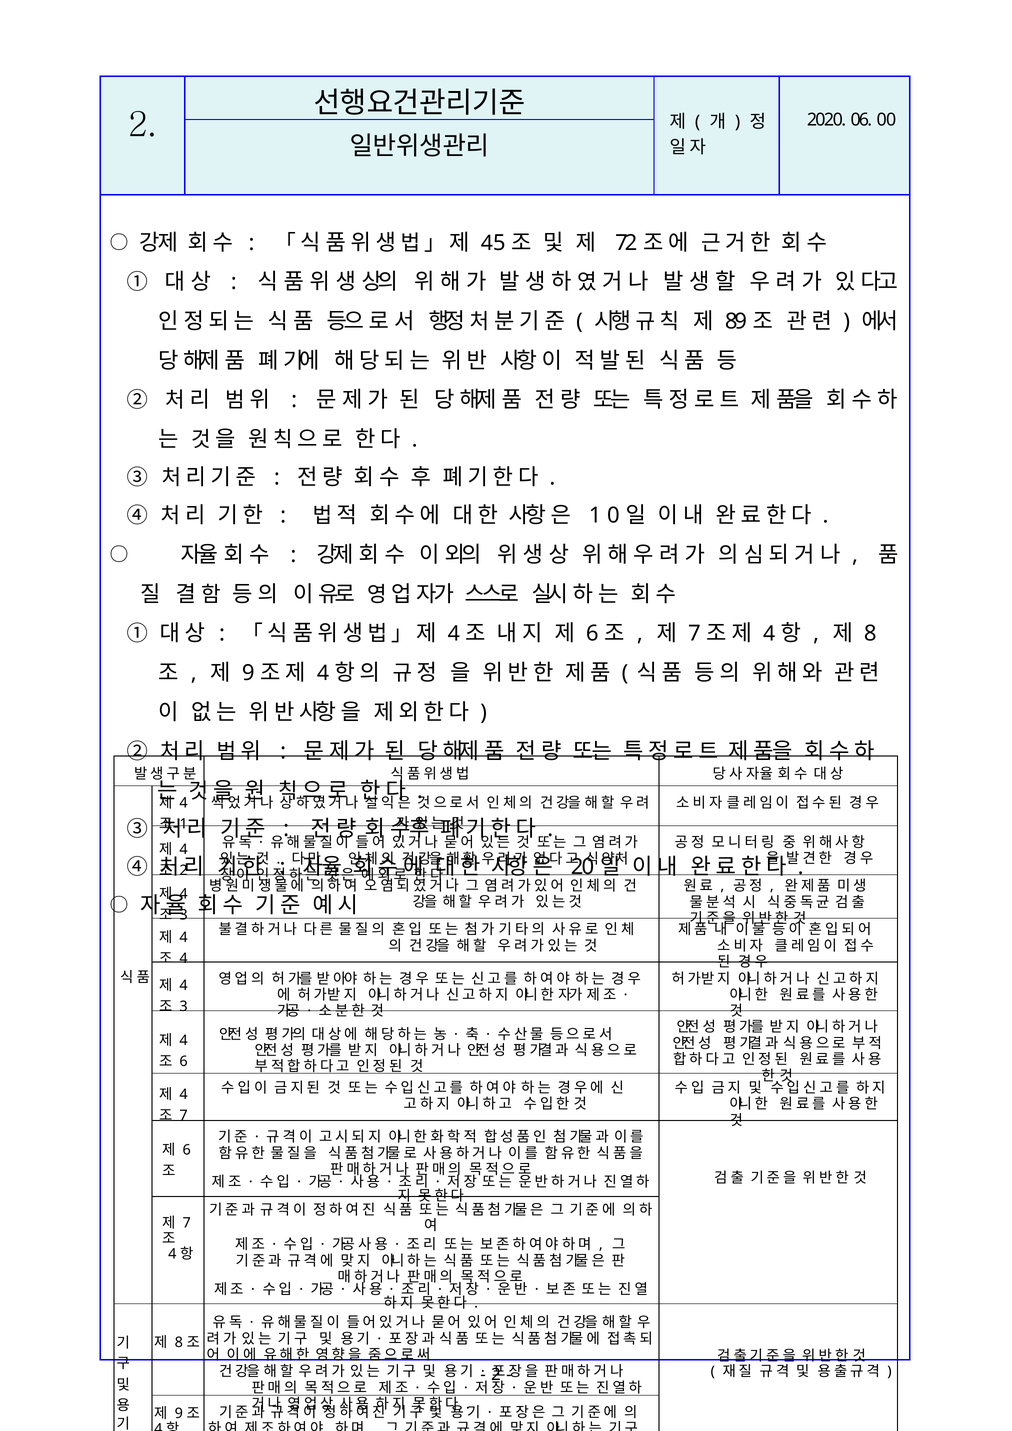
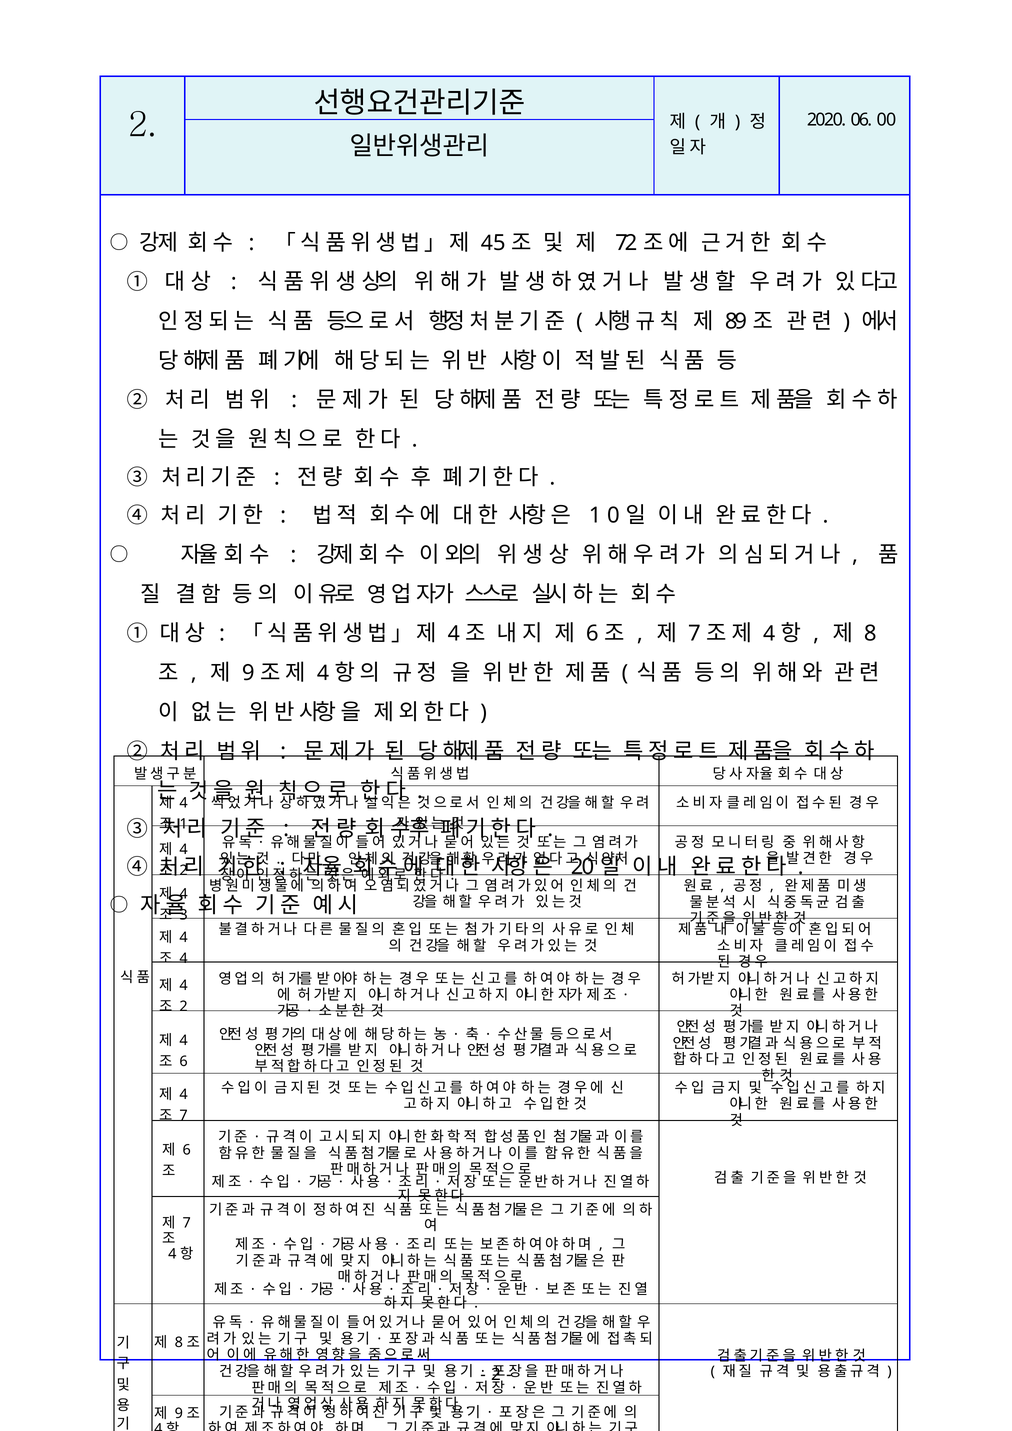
3 at (184, 1006): 3 -> 2
